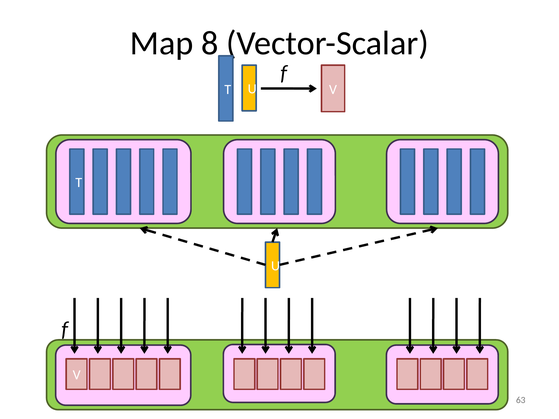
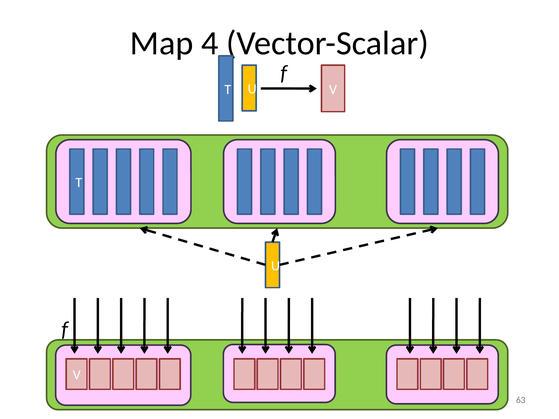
8: 8 -> 4
